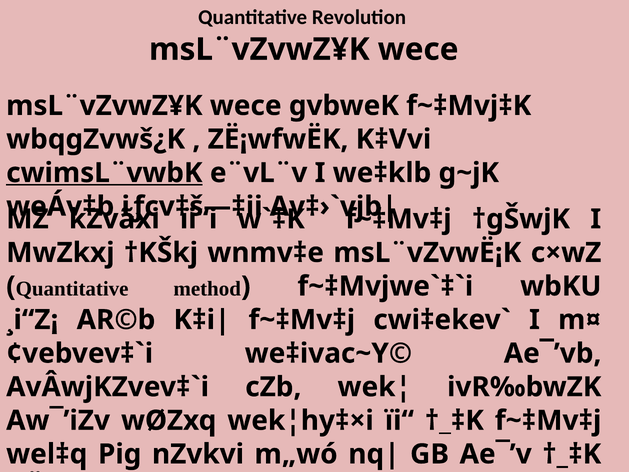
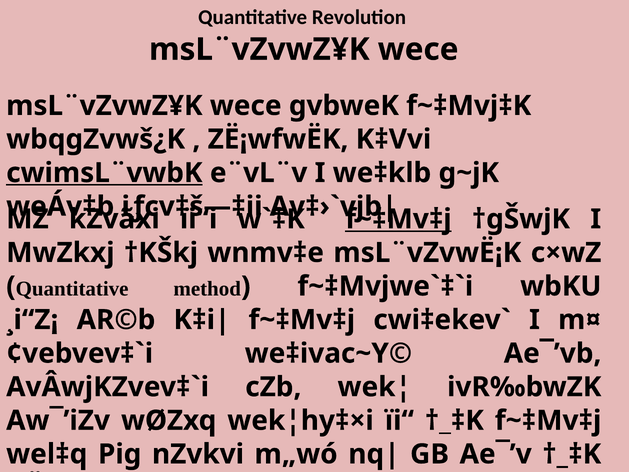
f~‡Mv‡j at (398, 219) underline: none -> present
